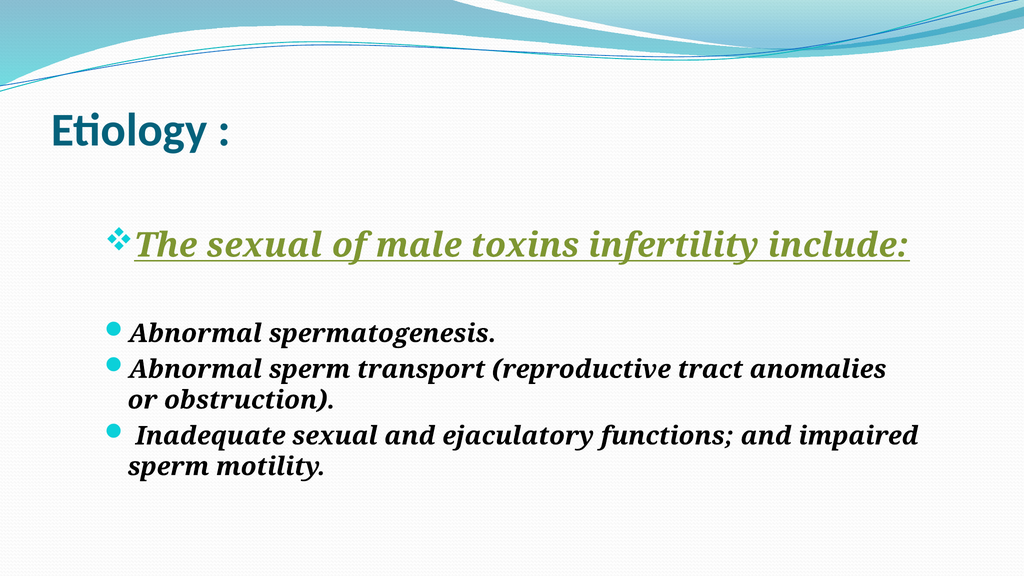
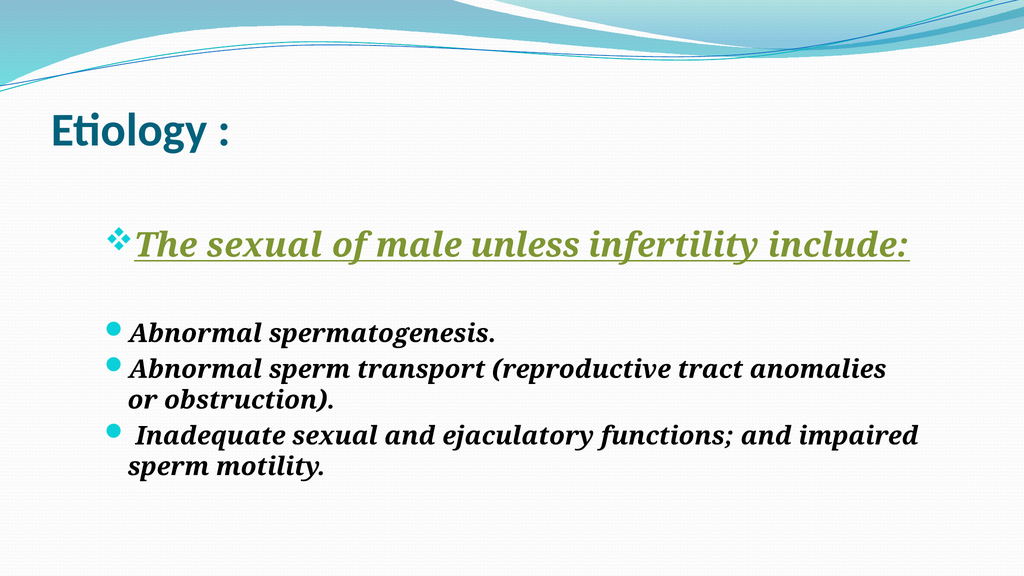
toxins: toxins -> unless
